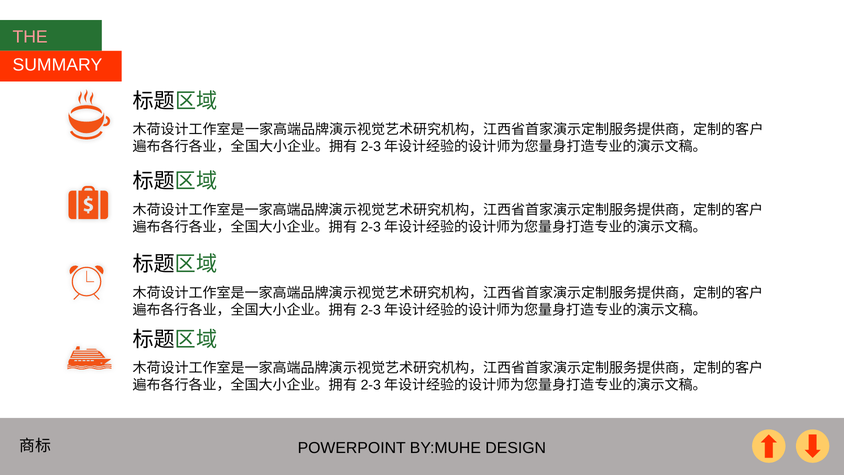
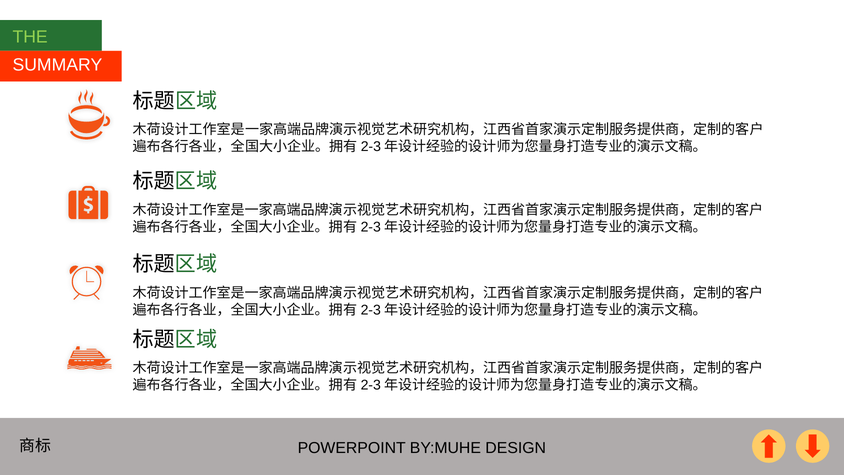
THE colour: pink -> light green
